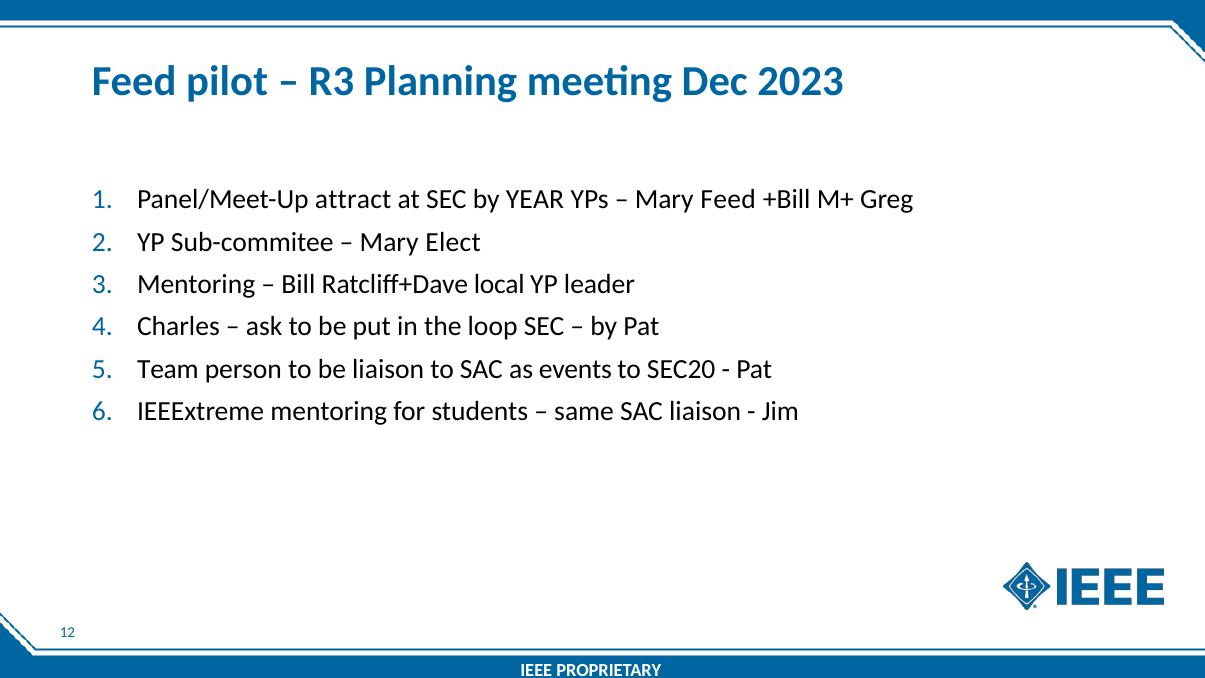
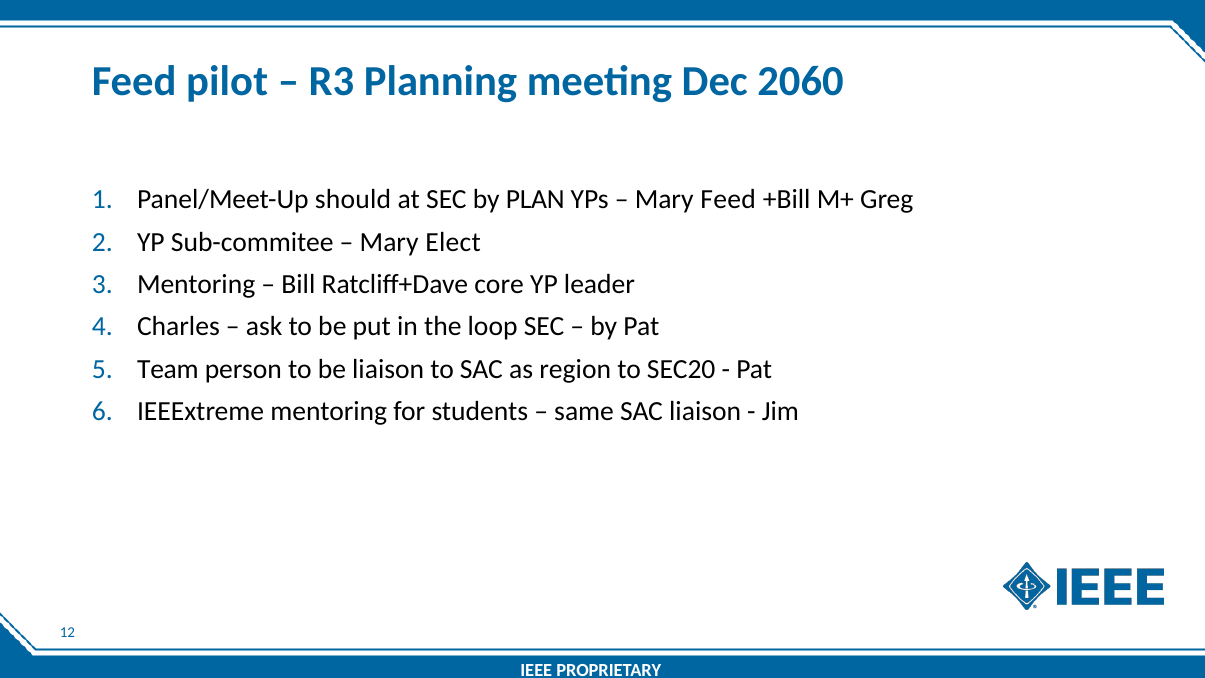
2023: 2023 -> 2060
attract: attract -> should
YEAR: YEAR -> PLAN
local: local -> core
events: events -> region
